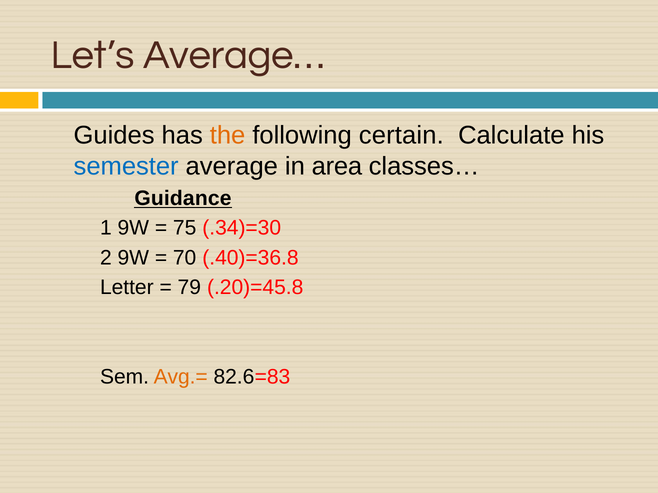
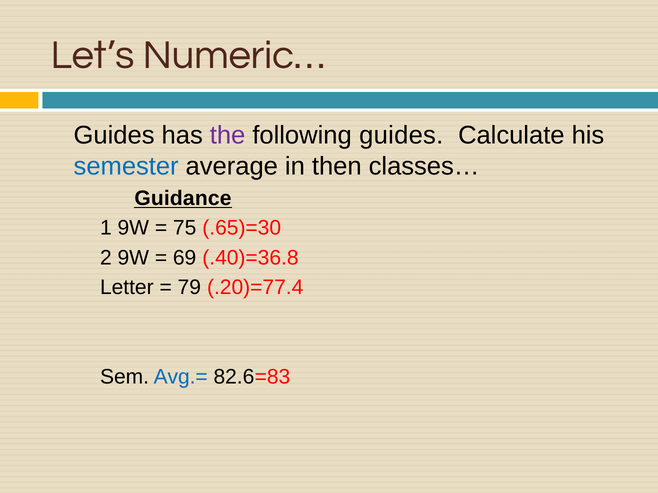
Average…: Average… -> Numeric…
the colour: orange -> purple
following certain: certain -> guides
area: area -> then
.34)=30: .34)=30 -> .65)=30
70: 70 -> 69
.20)=45.8: .20)=45.8 -> .20)=77.4
Avg.= colour: orange -> blue
